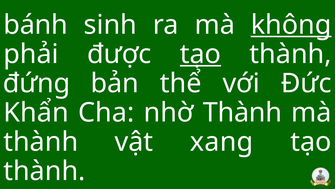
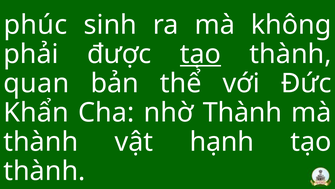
bánh: bánh -> phúc
không underline: present -> none
đứng: đứng -> quan
xang: xang -> hạnh
